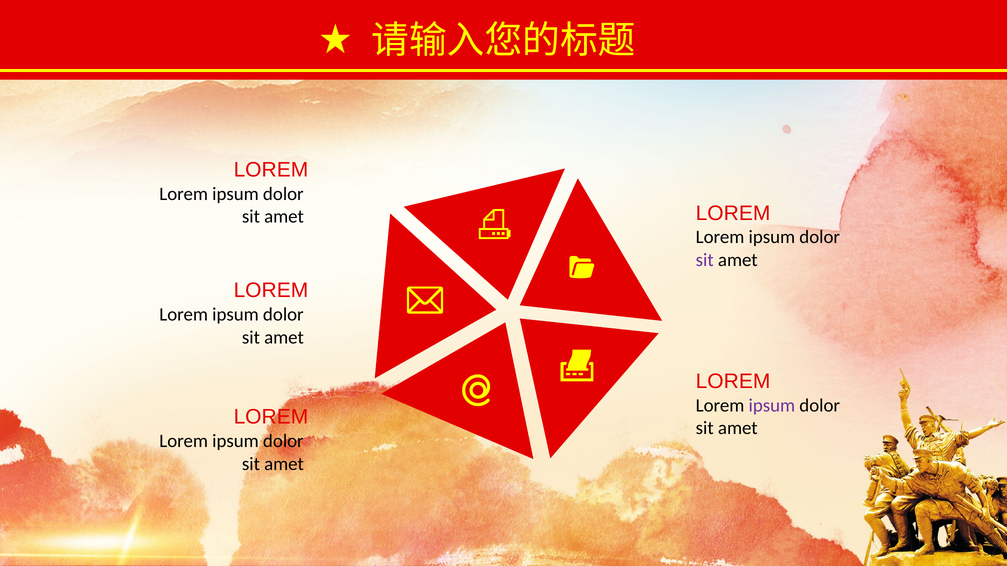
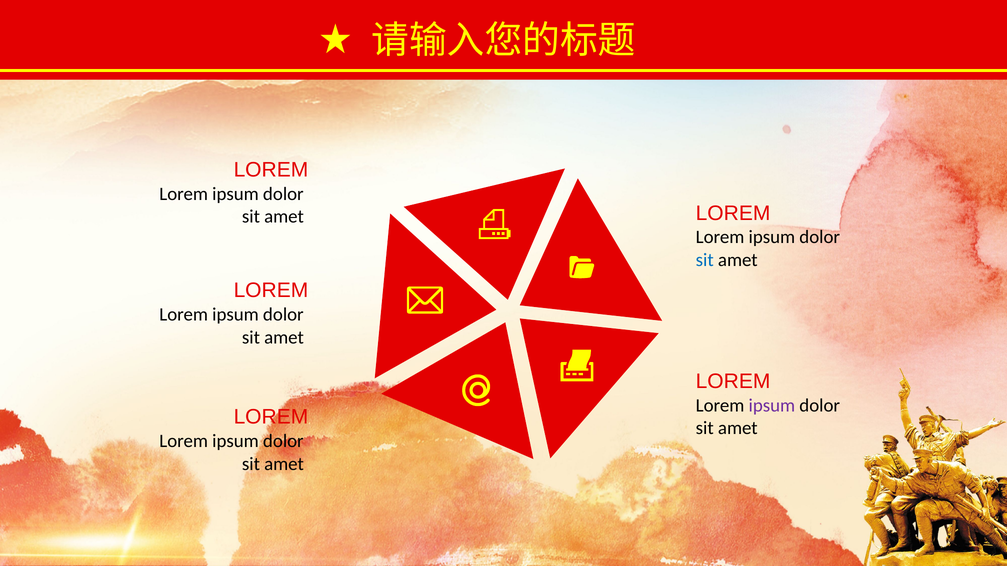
sit at (705, 260) colour: purple -> blue
